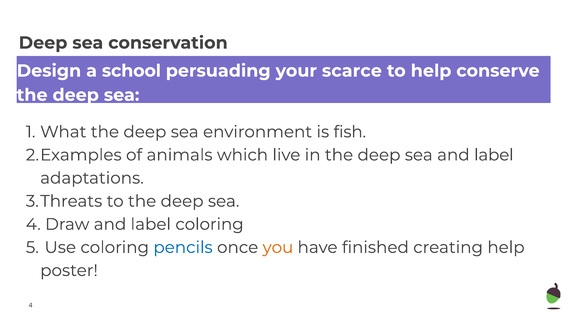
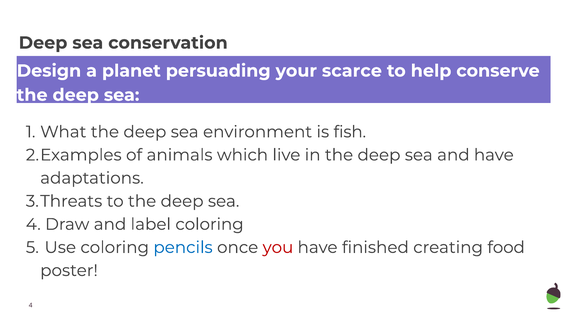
school: school -> planet
sea and label: label -> have
you colour: orange -> red
creating help: help -> food
